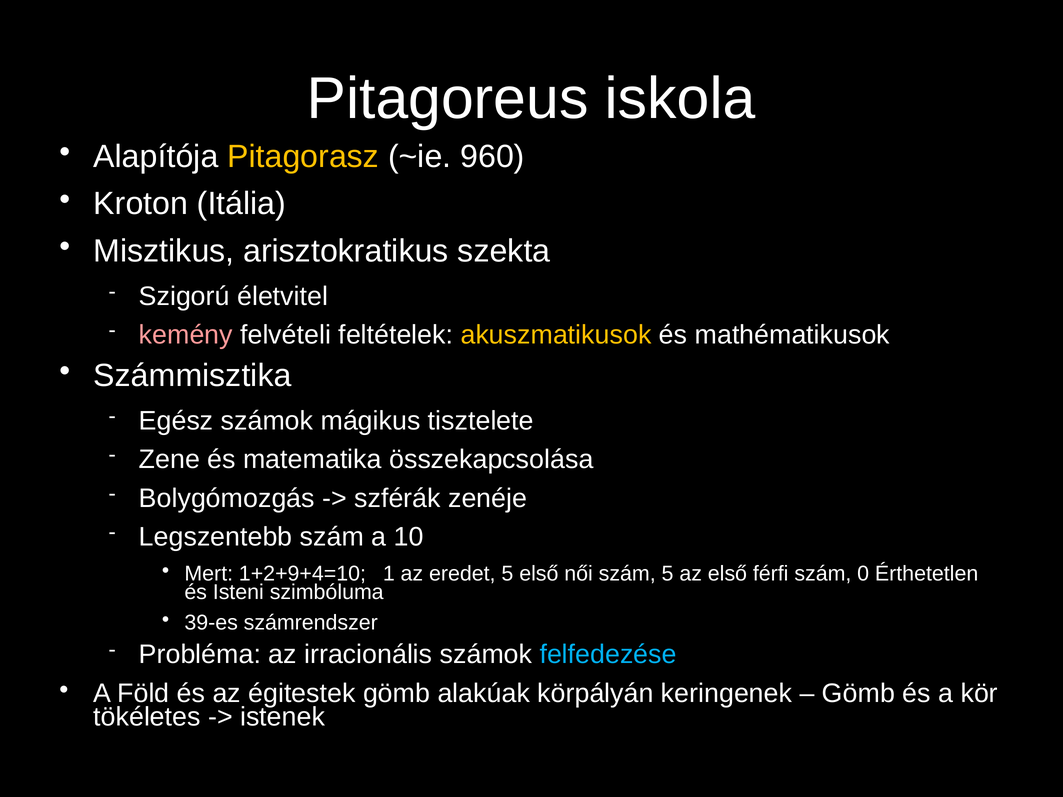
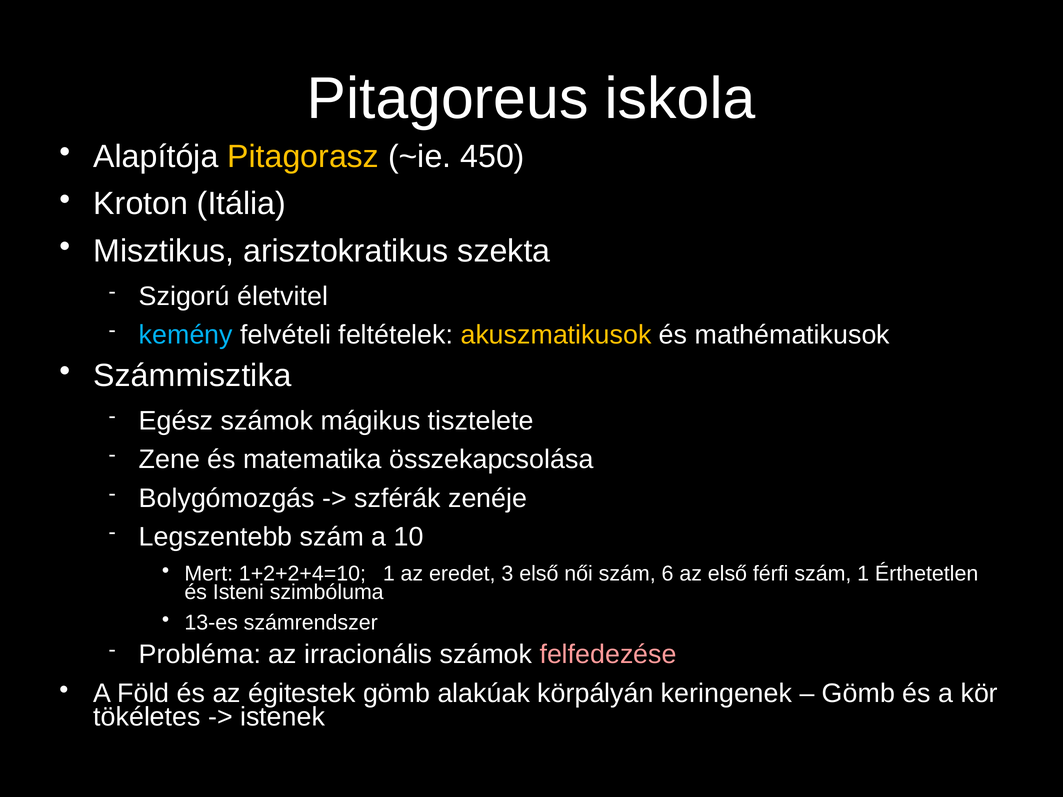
960: 960 -> 450
kemény colour: pink -> light blue
1+2+9+4=10: 1+2+9+4=10 -> 1+2+2+4=10
eredet 5: 5 -> 3
szám 5: 5 -> 6
szám 0: 0 -> 1
39-es: 39-es -> 13-es
felfedezése colour: light blue -> pink
